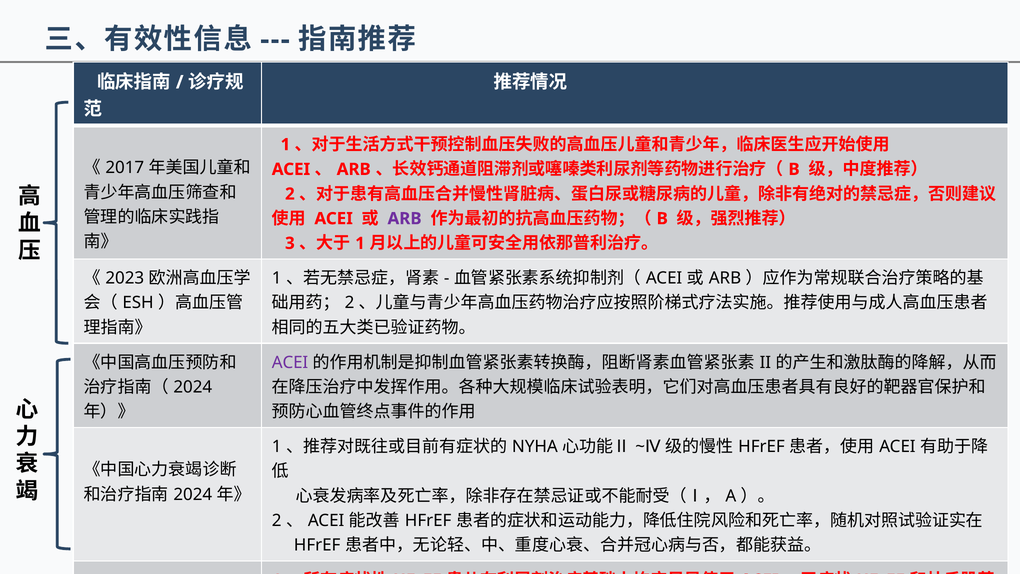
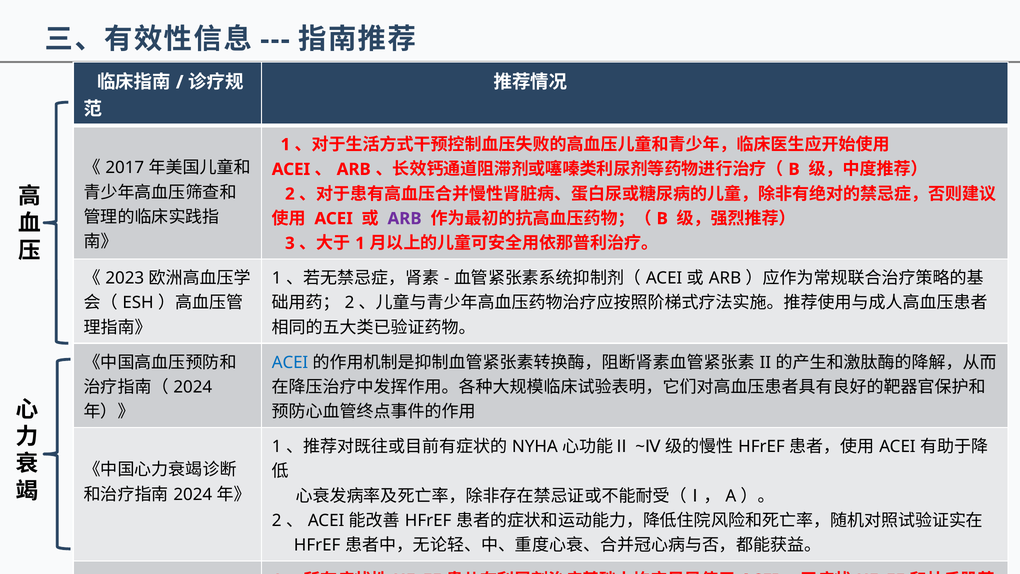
ACEI at (290, 362) colour: purple -> blue
